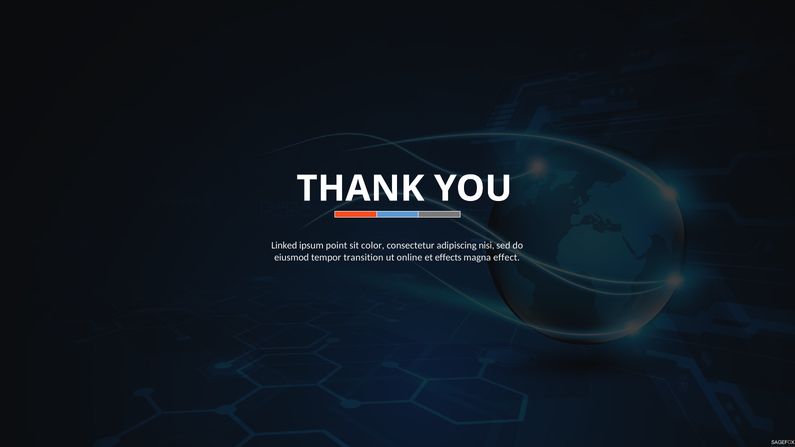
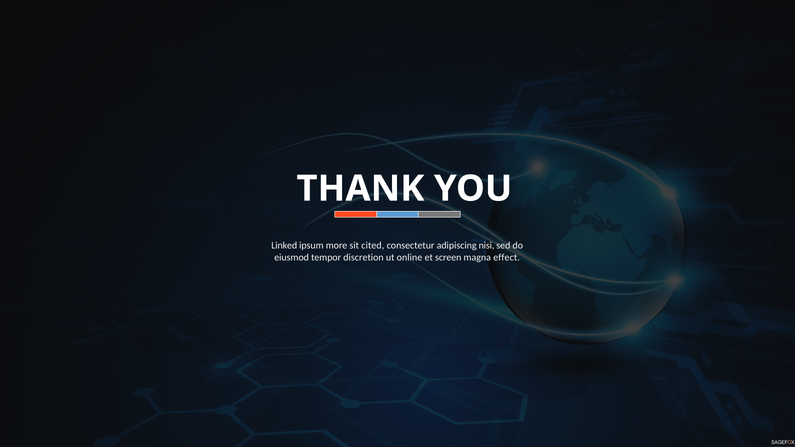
point: point -> more
color: color -> cited
transition: transition -> discretion
effects: effects -> screen
